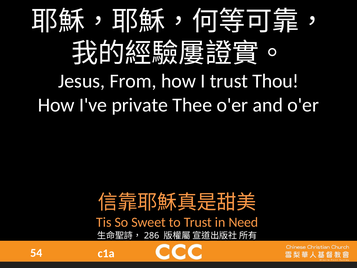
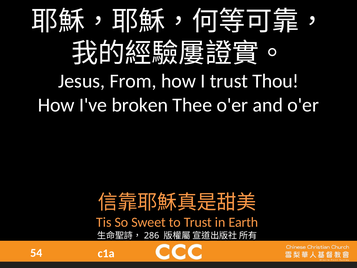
private: private -> broken
Need: Need -> Earth
